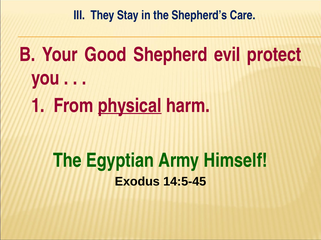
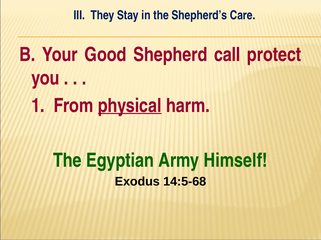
evil: evil -> call
14:5-45: 14:5-45 -> 14:5-68
